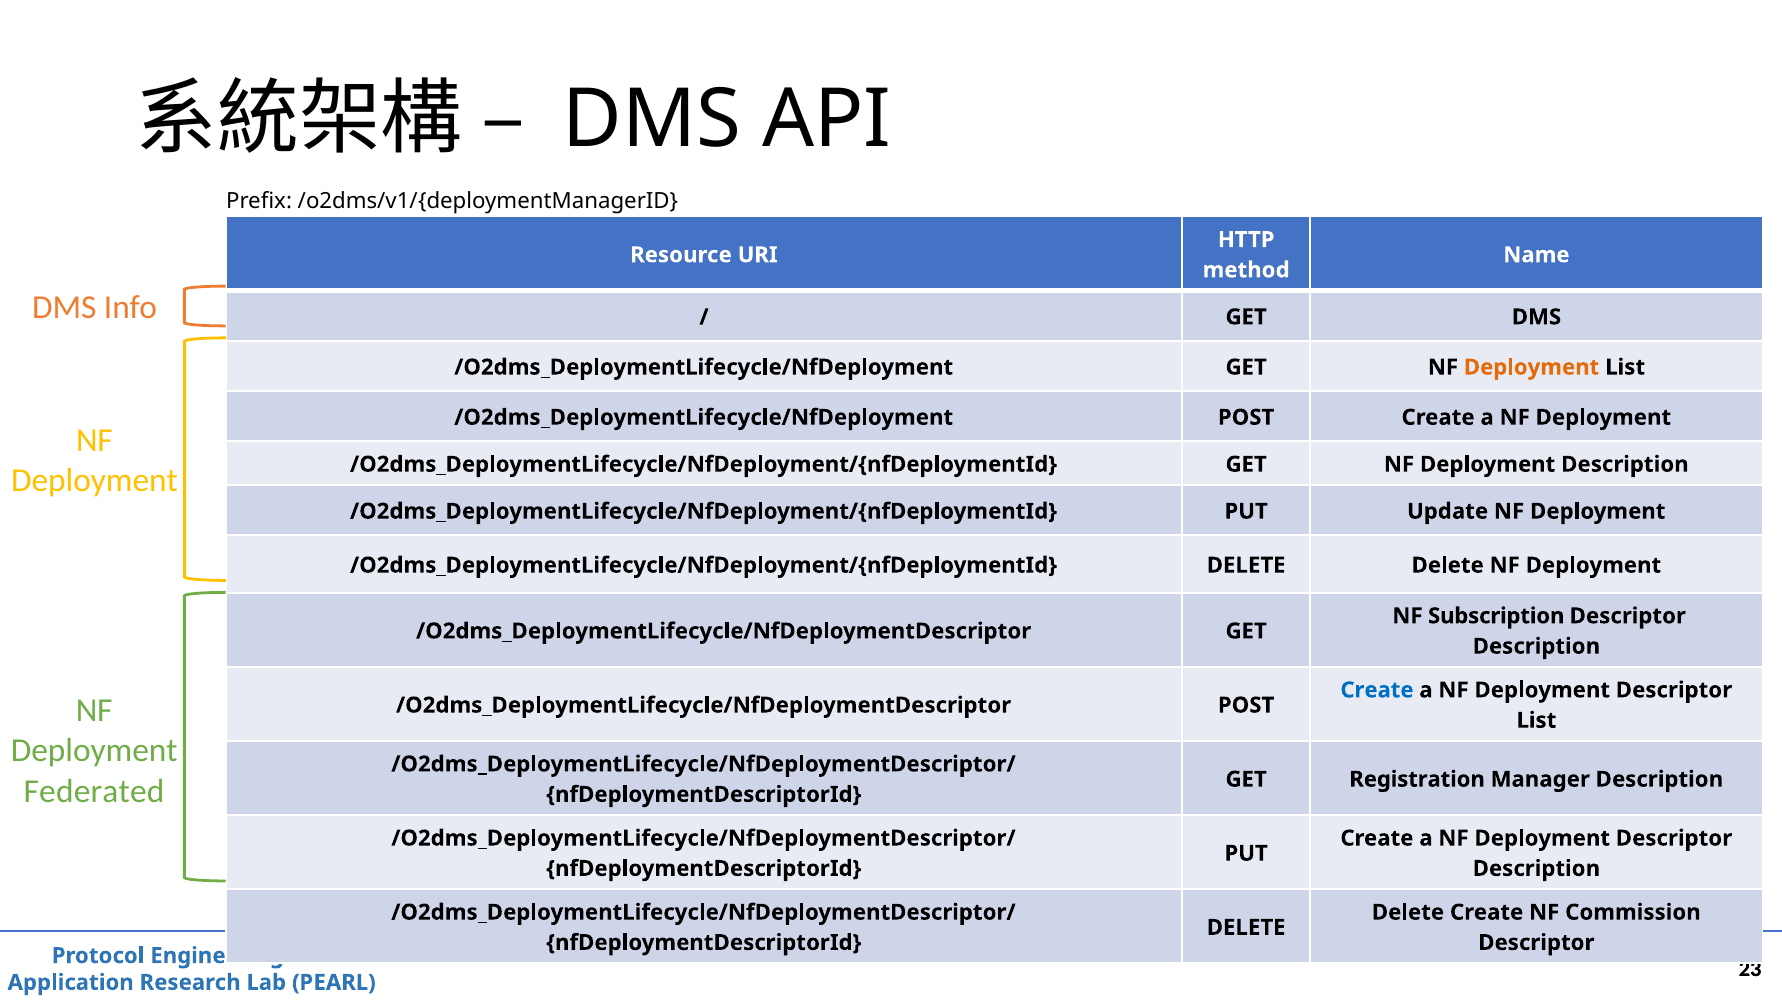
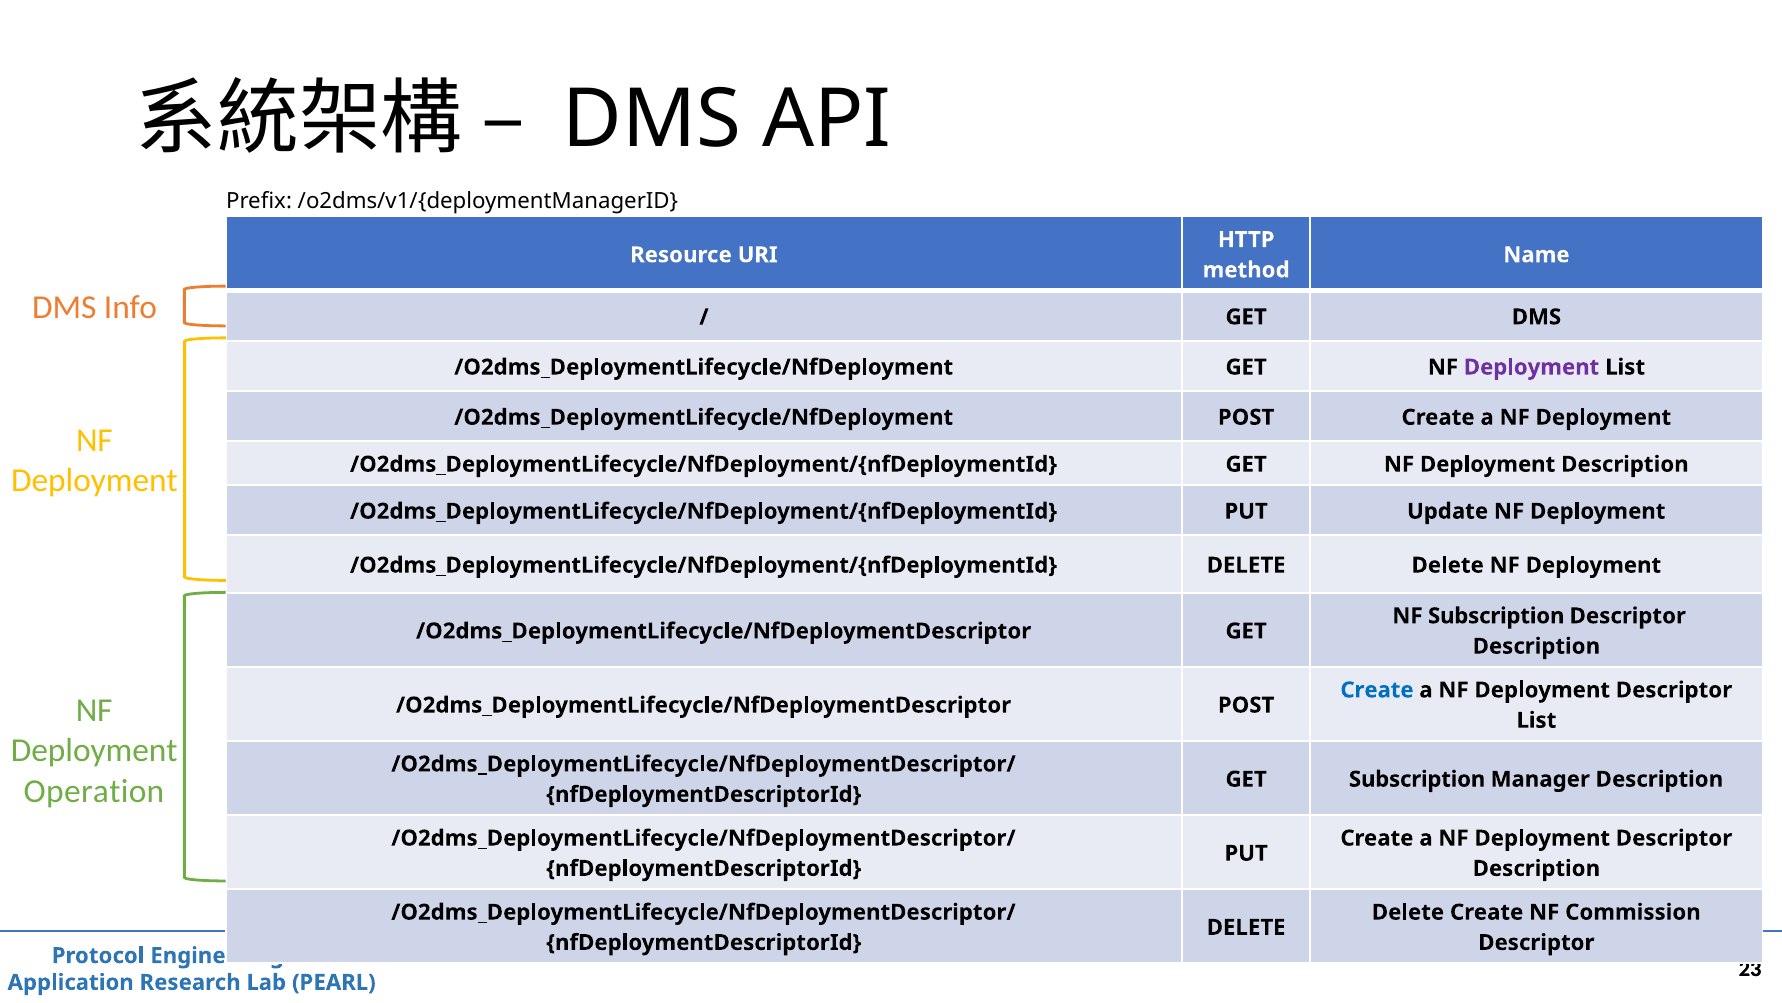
Deployment at (1532, 367) colour: orange -> purple
GET Registration: Registration -> Subscription
Federated: Federated -> Operation
